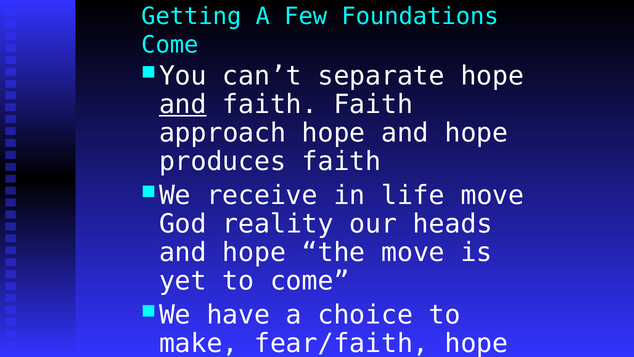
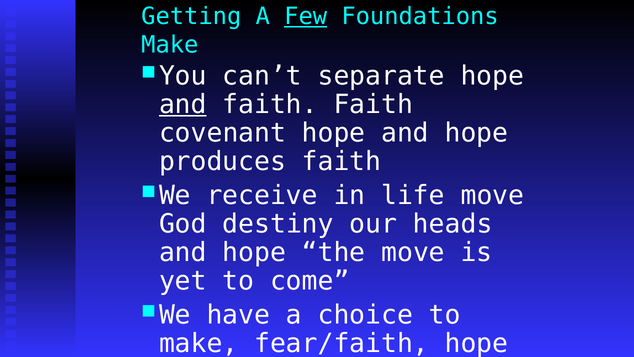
Few underline: none -> present
Come at (170, 45): Come -> Make
approach: approach -> covenant
reality: reality -> destiny
